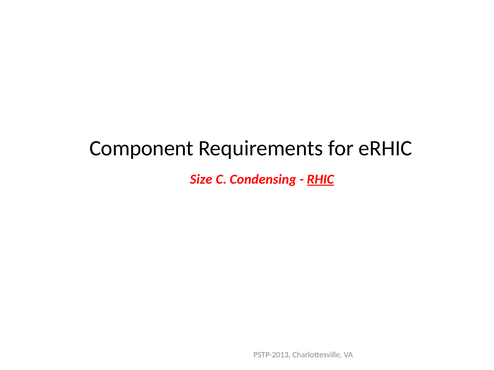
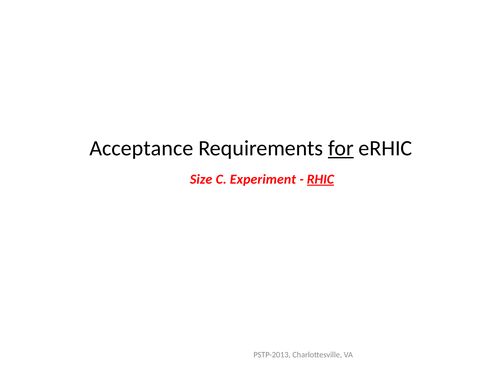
Component: Component -> Acceptance
for underline: none -> present
Condensing: Condensing -> Experiment
